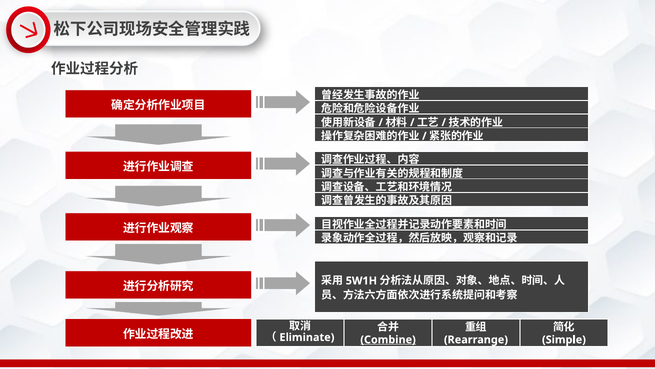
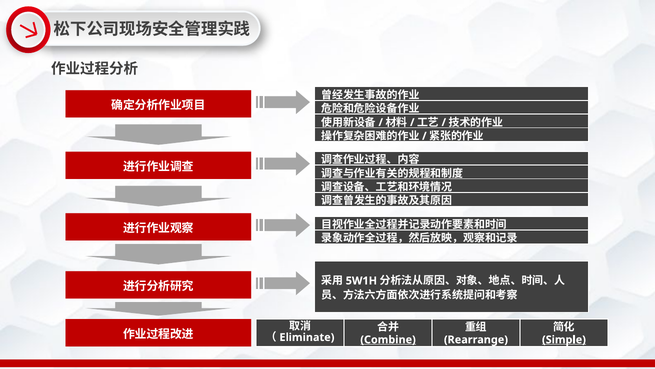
Simple underline: none -> present
